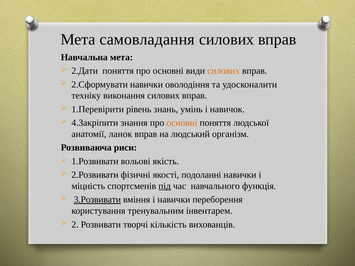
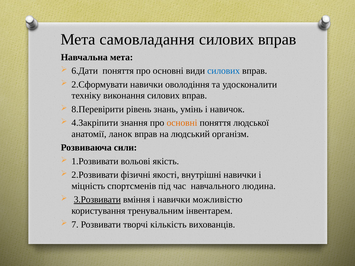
2.Дати: 2.Дати -> 6.Дати
силових at (224, 71) colour: orange -> blue
1.Перевірити: 1.Перевірити -> 8.Перевірити
риси: риси -> сили
подоланні: подоланні -> внутрішні
під underline: present -> none
функція: функція -> людина
переборення: переборення -> можливістю
2: 2 -> 7
